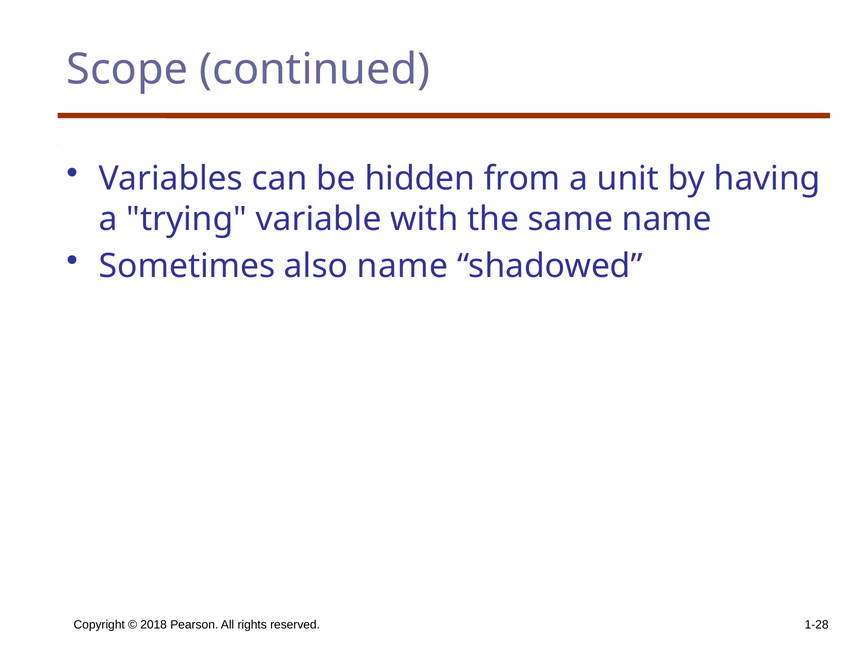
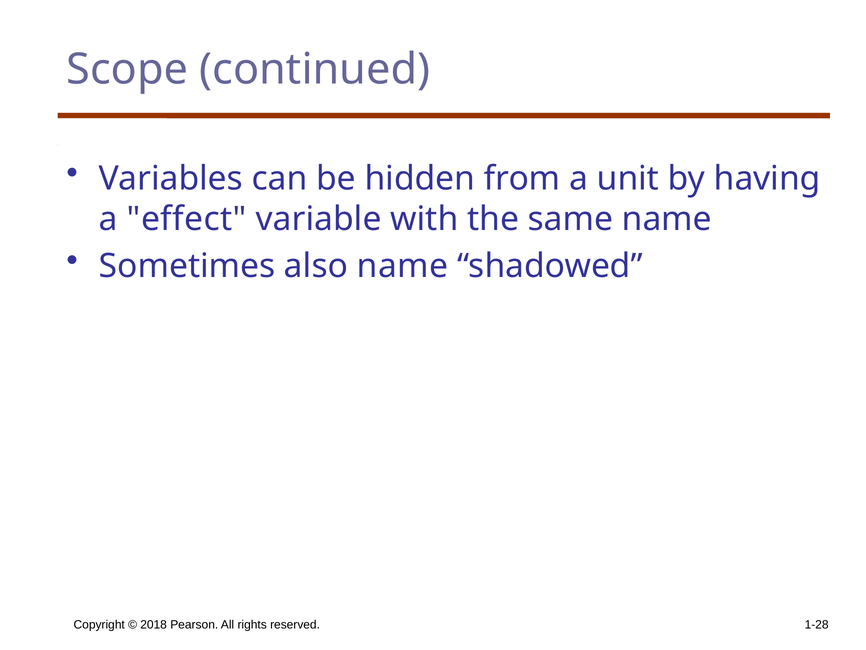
trying: trying -> effect
